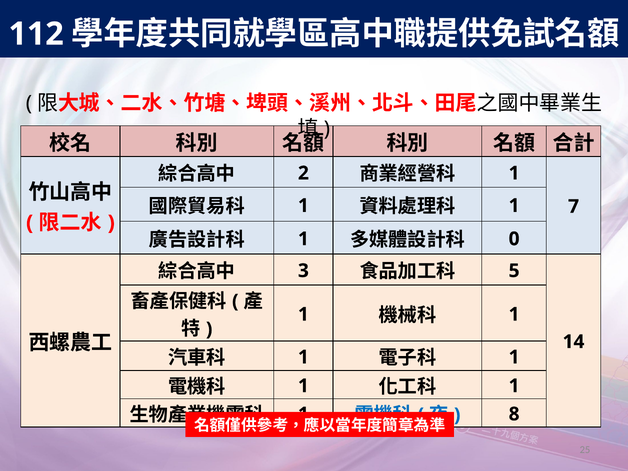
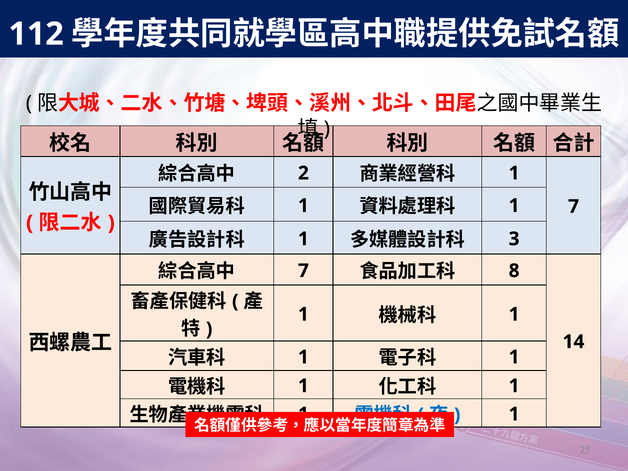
0: 0 -> 3
3 at (303, 271): 3 -> 7
5: 5 -> 8
8 at (514, 414): 8 -> 1
